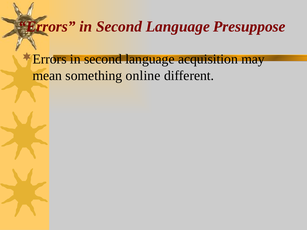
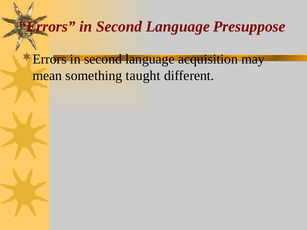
online: online -> taught
